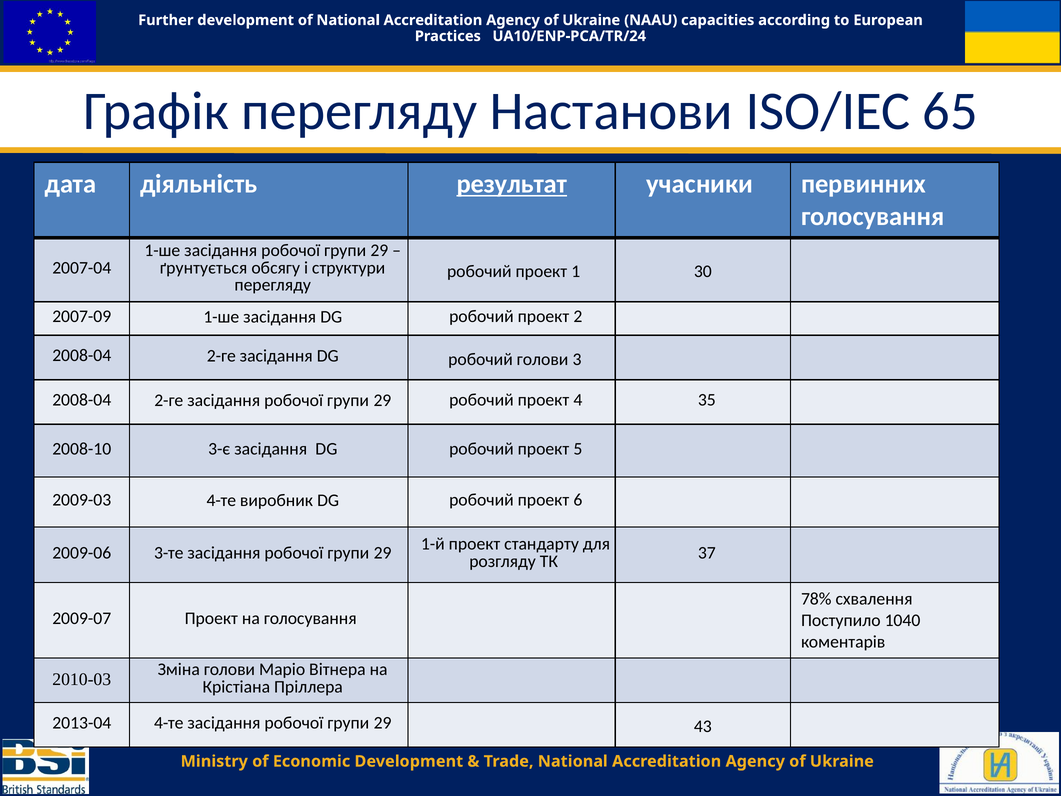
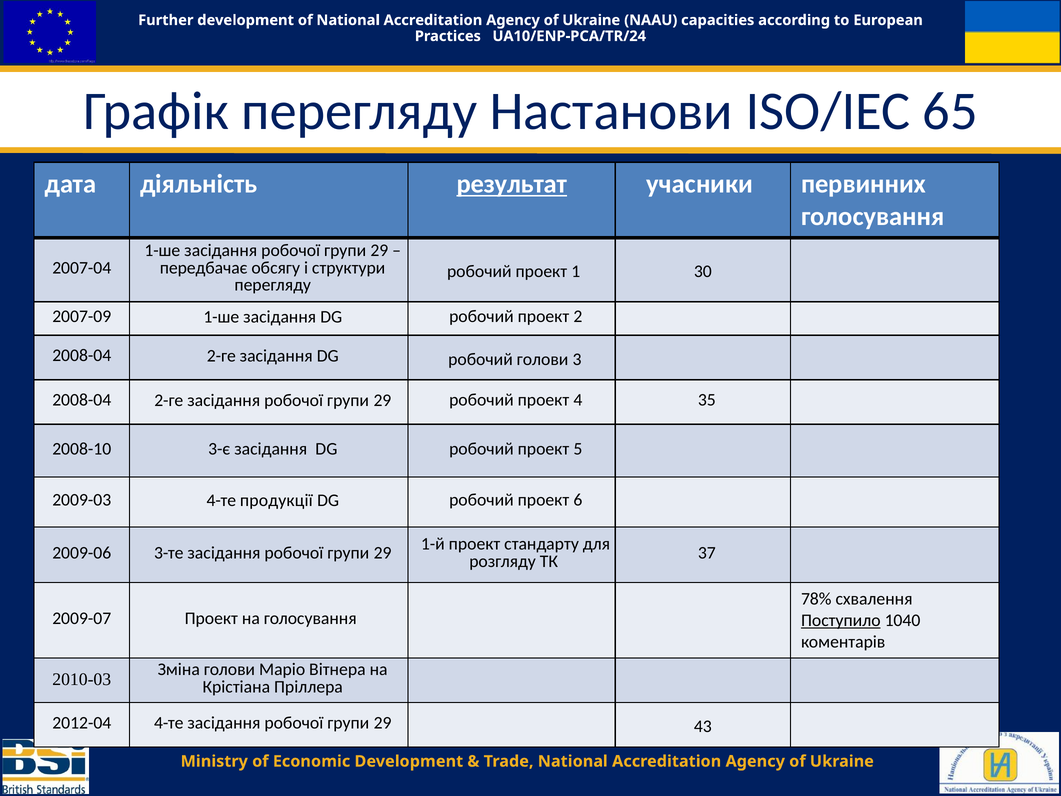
ґрунтується: ґрунтується -> передбачає
виробник: виробник -> продукції
Поступило underline: none -> present
2013-04: 2013-04 -> 2012-04
